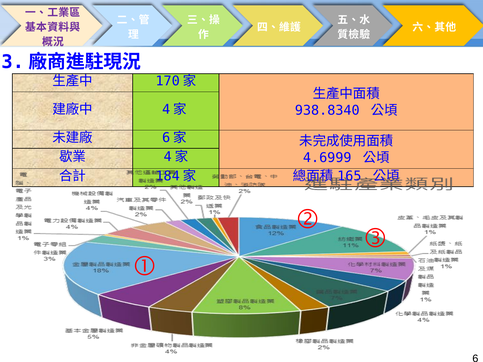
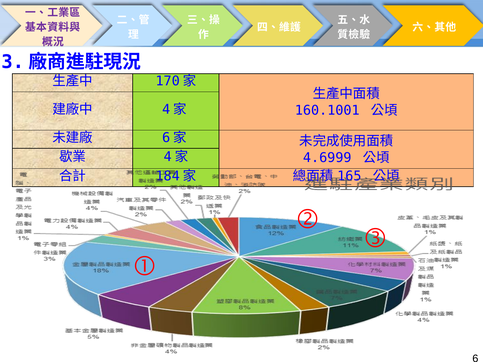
938.8340: 938.8340 -> 160.1001
